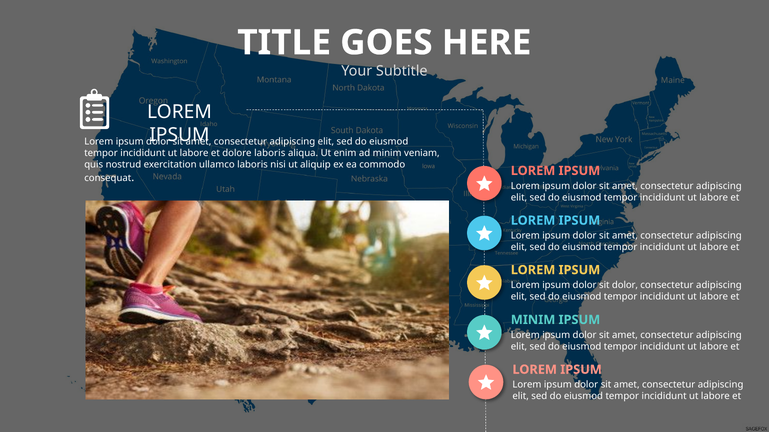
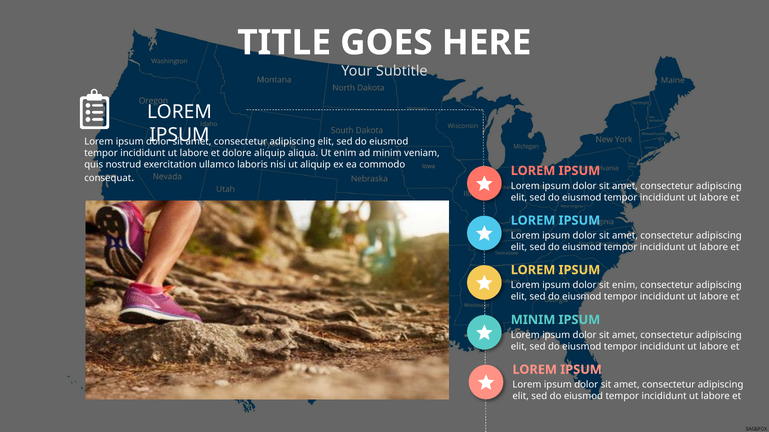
dolore laboris: laboris -> aliquip
sit dolor: dolor -> enim
